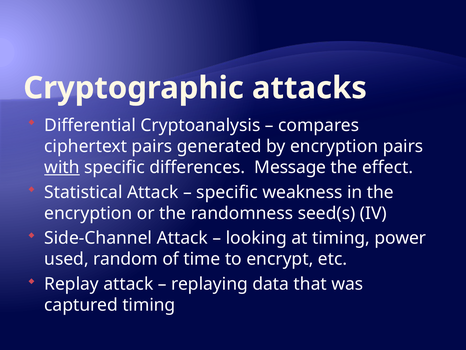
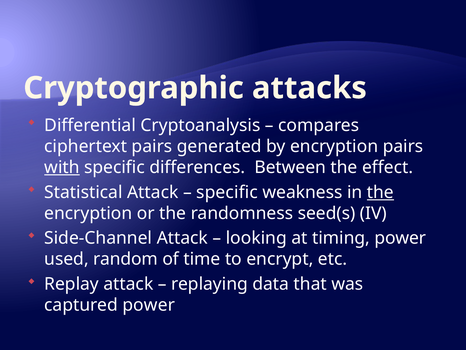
Message: Message -> Between
the at (380, 192) underline: none -> present
captured timing: timing -> power
